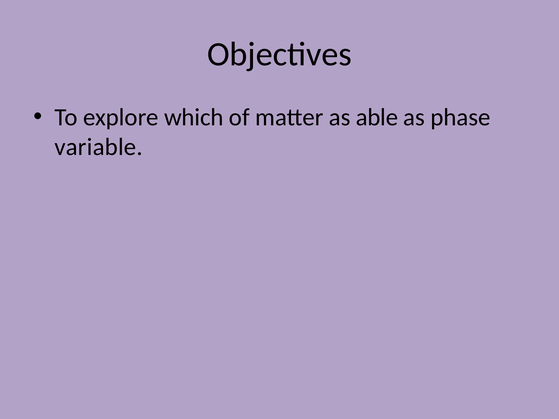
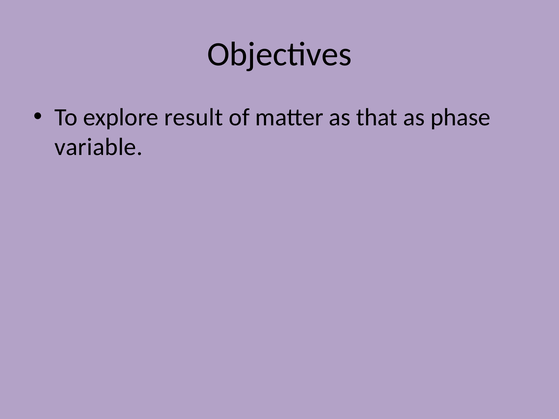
which: which -> result
able: able -> that
